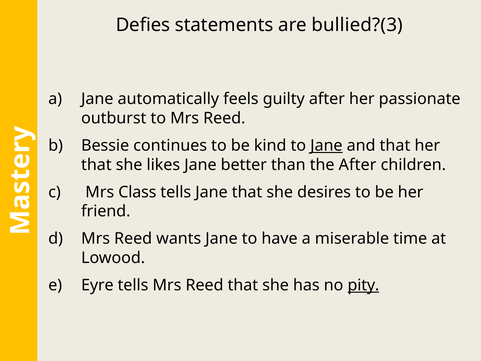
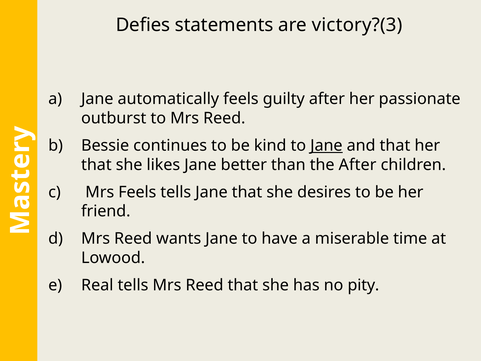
bullied?(3: bullied?(3 -> victory?(3
Mrs Class: Class -> Feels
Eyre: Eyre -> Real
pity underline: present -> none
